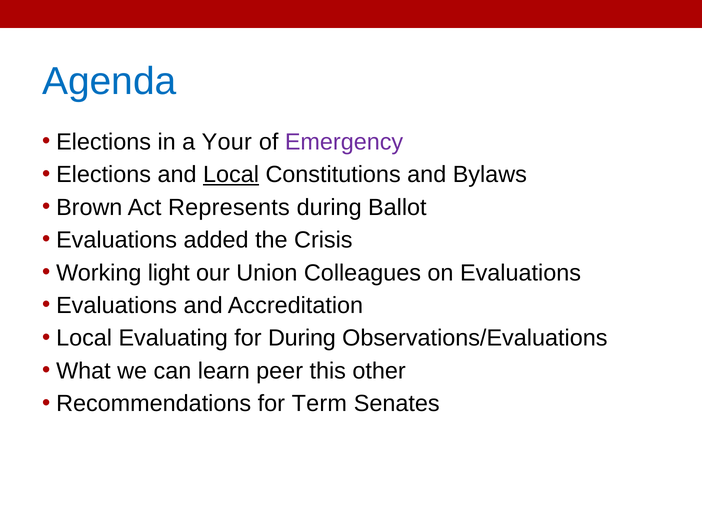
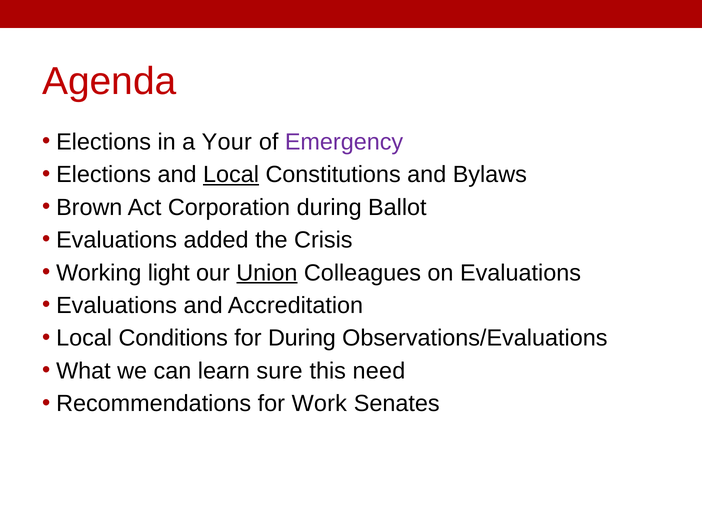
Agenda colour: blue -> red
Represents: Represents -> Corporation
Union underline: none -> present
Evaluating: Evaluating -> Conditions
peer: peer -> sure
other: other -> need
Term: Term -> Work
